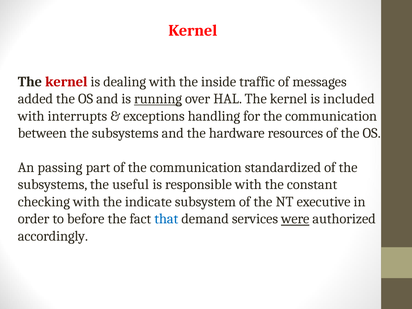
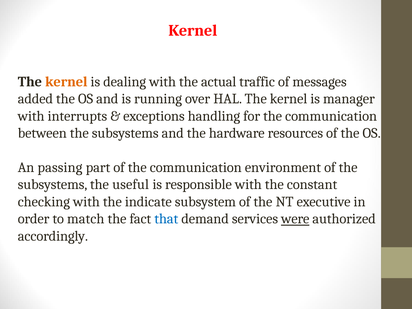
kernel at (66, 82) colour: red -> orange
inside: inside -> actual
running underline: present -> none
included: included -> manager
standardized: standardized -> environment
before: before -> match
